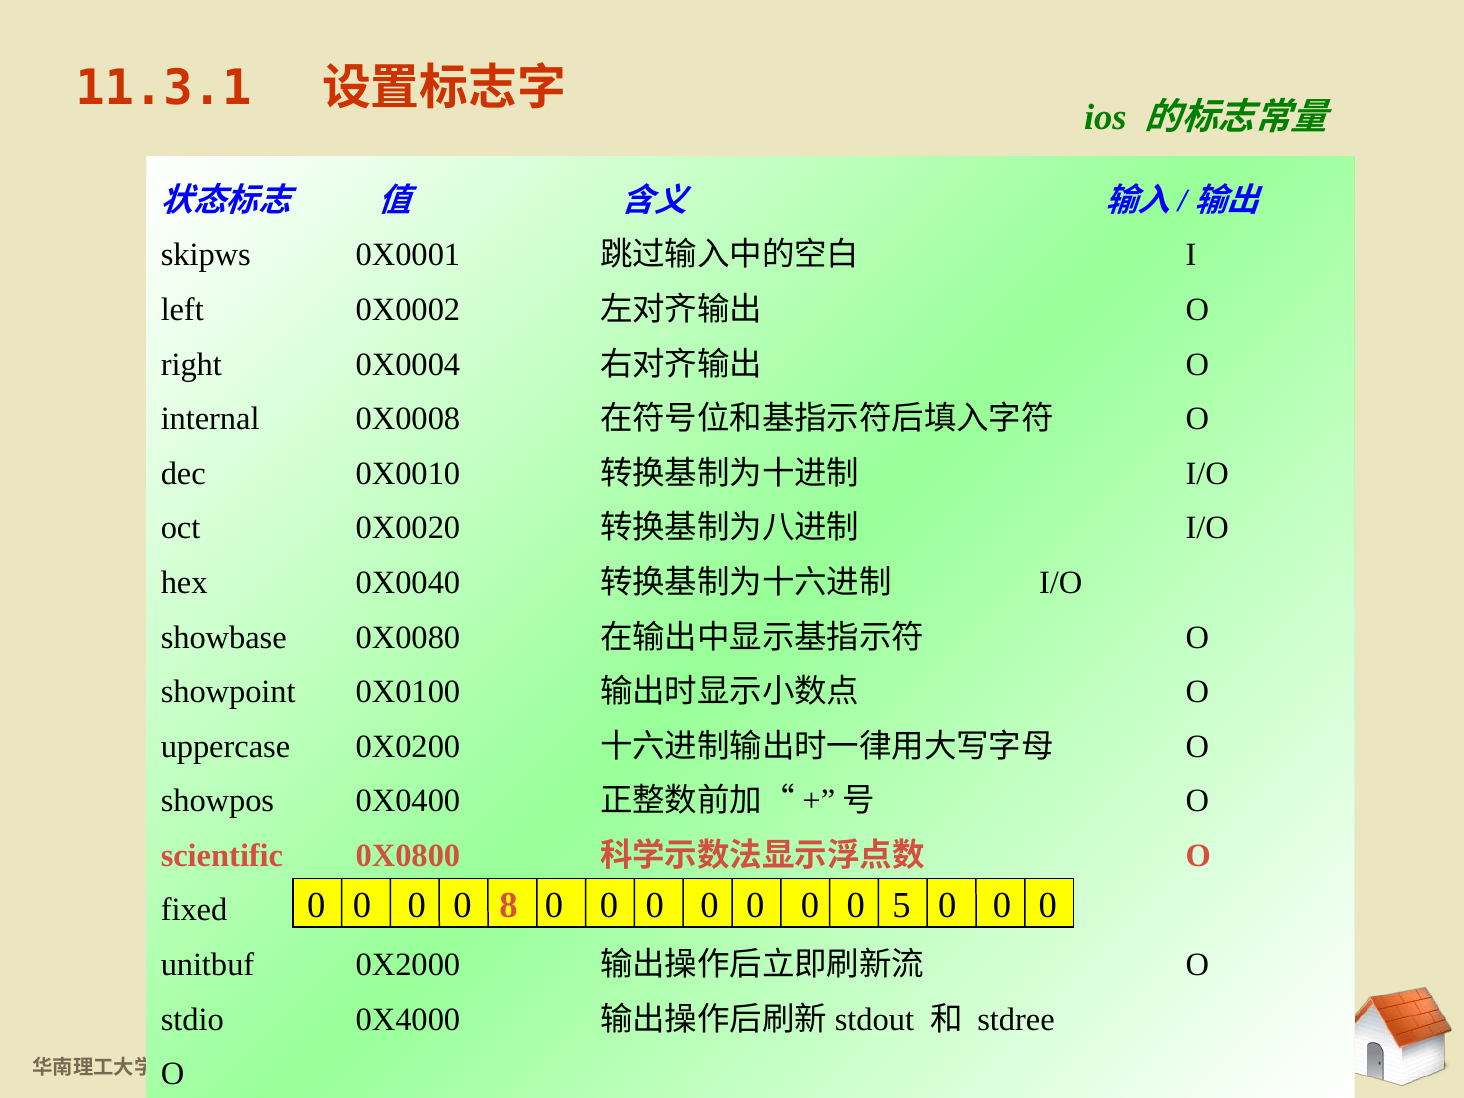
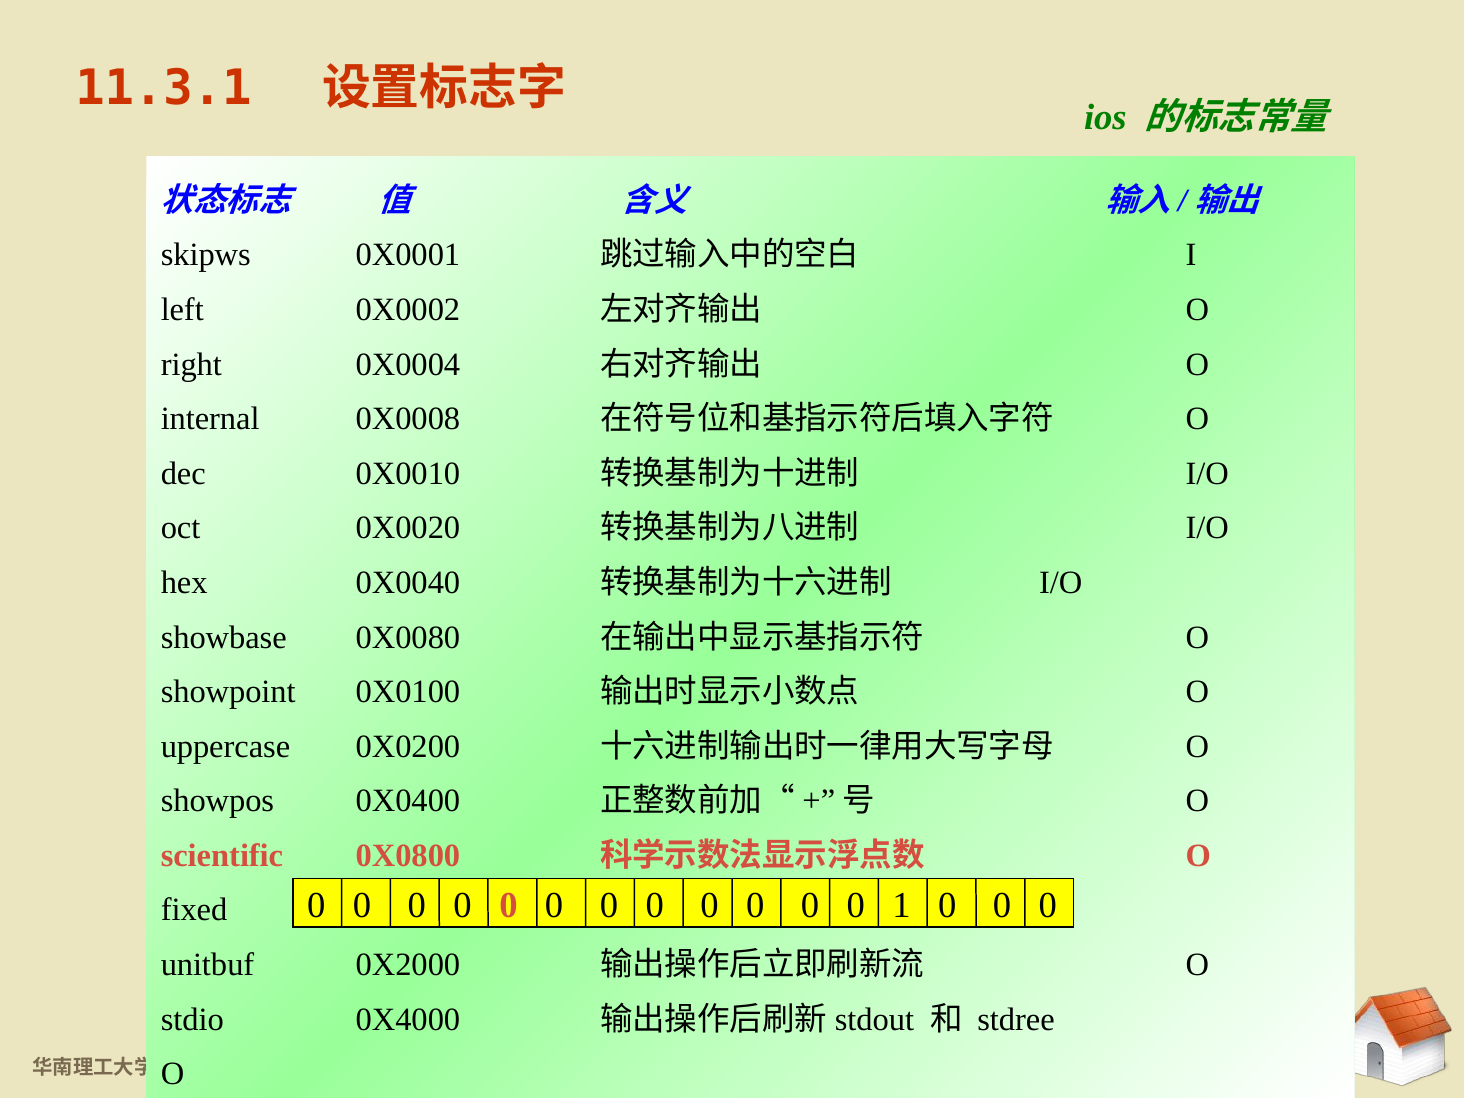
8 at (508, 905): 8 -> 0
5: 5 -> 1
